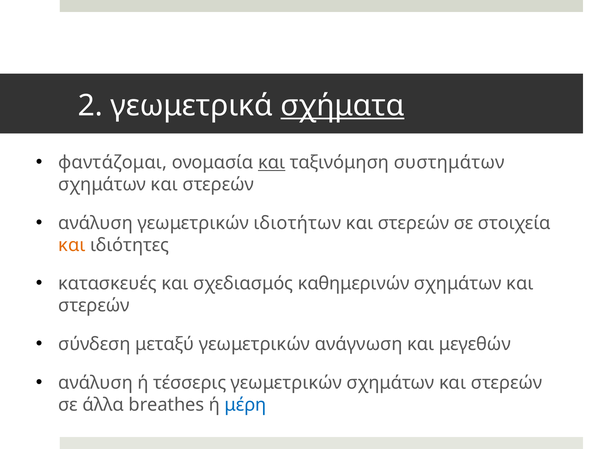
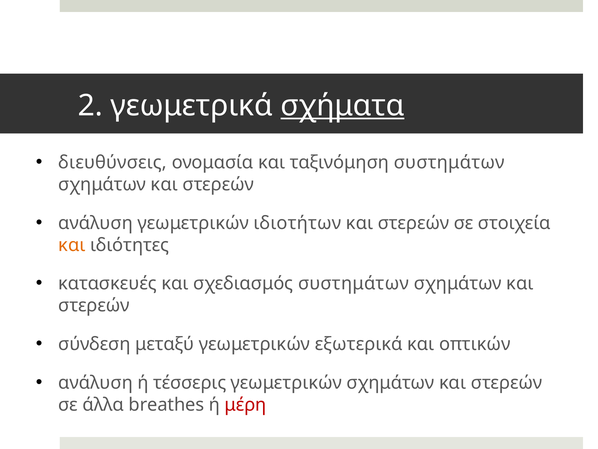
φαντάζομαι: φαντάζομαι -> διευθύνσεις
και at (272, 162) underline: present -> none
σχεδιασμός καθημερινών: καθημερινών -> συστημάτων
ανάγνωση: ανάγνωση -> εξωτερικά
μεγεθών: μεγεθών -> οπτικών
μέρη colour: blue -> red
